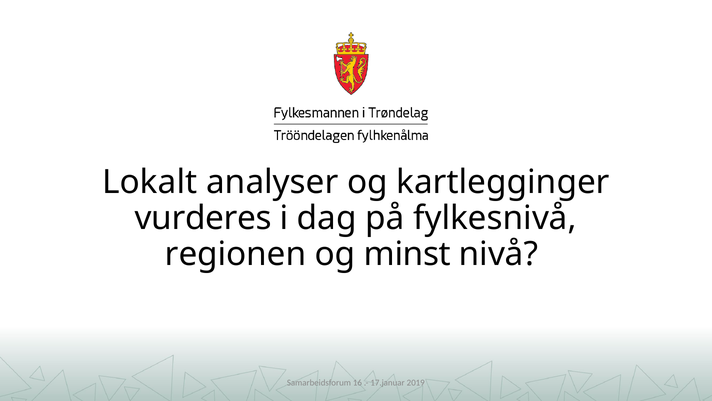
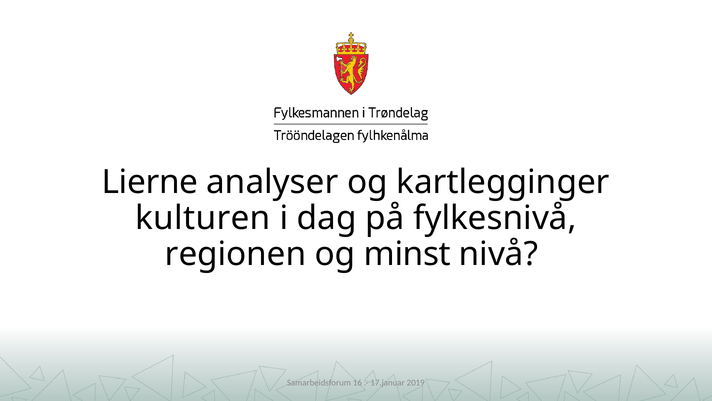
Lokalt: Lokalt -> Lierne
vurderes: vurderes -> kulturen
